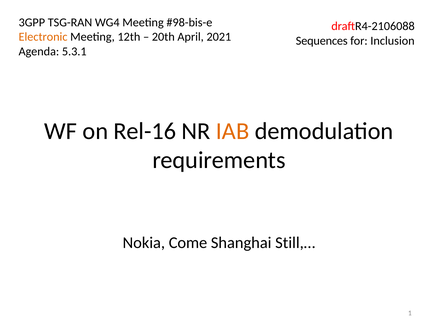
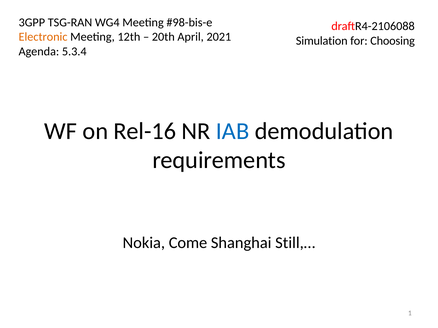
Sequences: Sequences -> Simulation
Inclusion: Inclusion -> Choosing
5.3.1: 5.3.1 -> 5.3.4
IAB colour: orange -> blue
